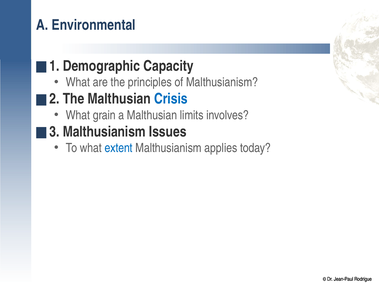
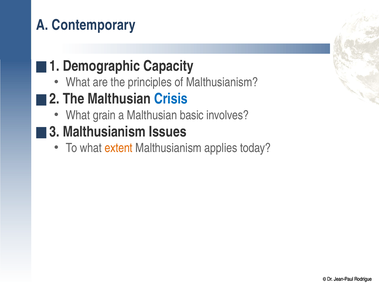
Environmental: Environmental -> Contemporary
limits: limits -> basic
extent colour: blue -> orange
